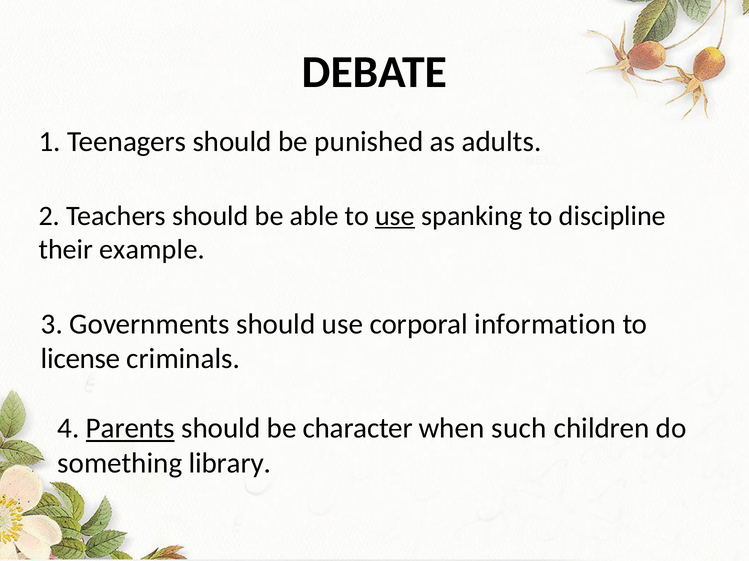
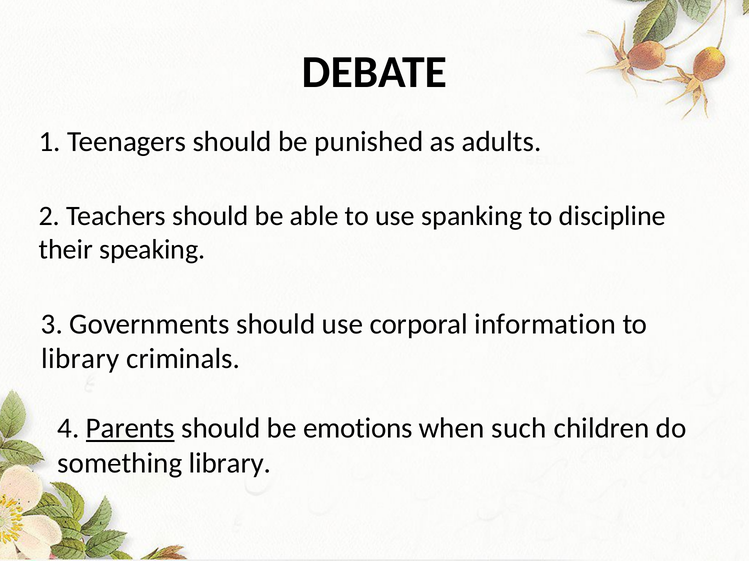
use at (395, 216) underline: present -> none
example: example -> speaking
license at (81, 359): license -> library
character: character -> emotions
